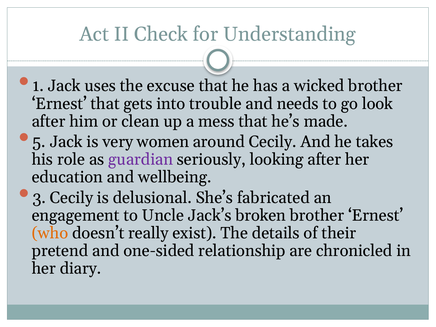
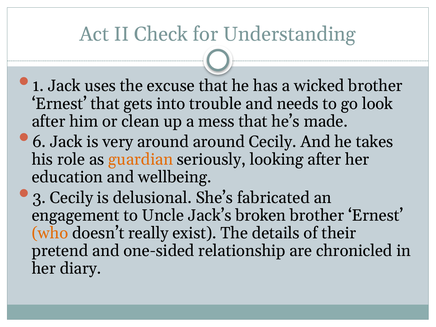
5: 5 -> 6
very women: women -> around
guardian colour: purple -> orange
